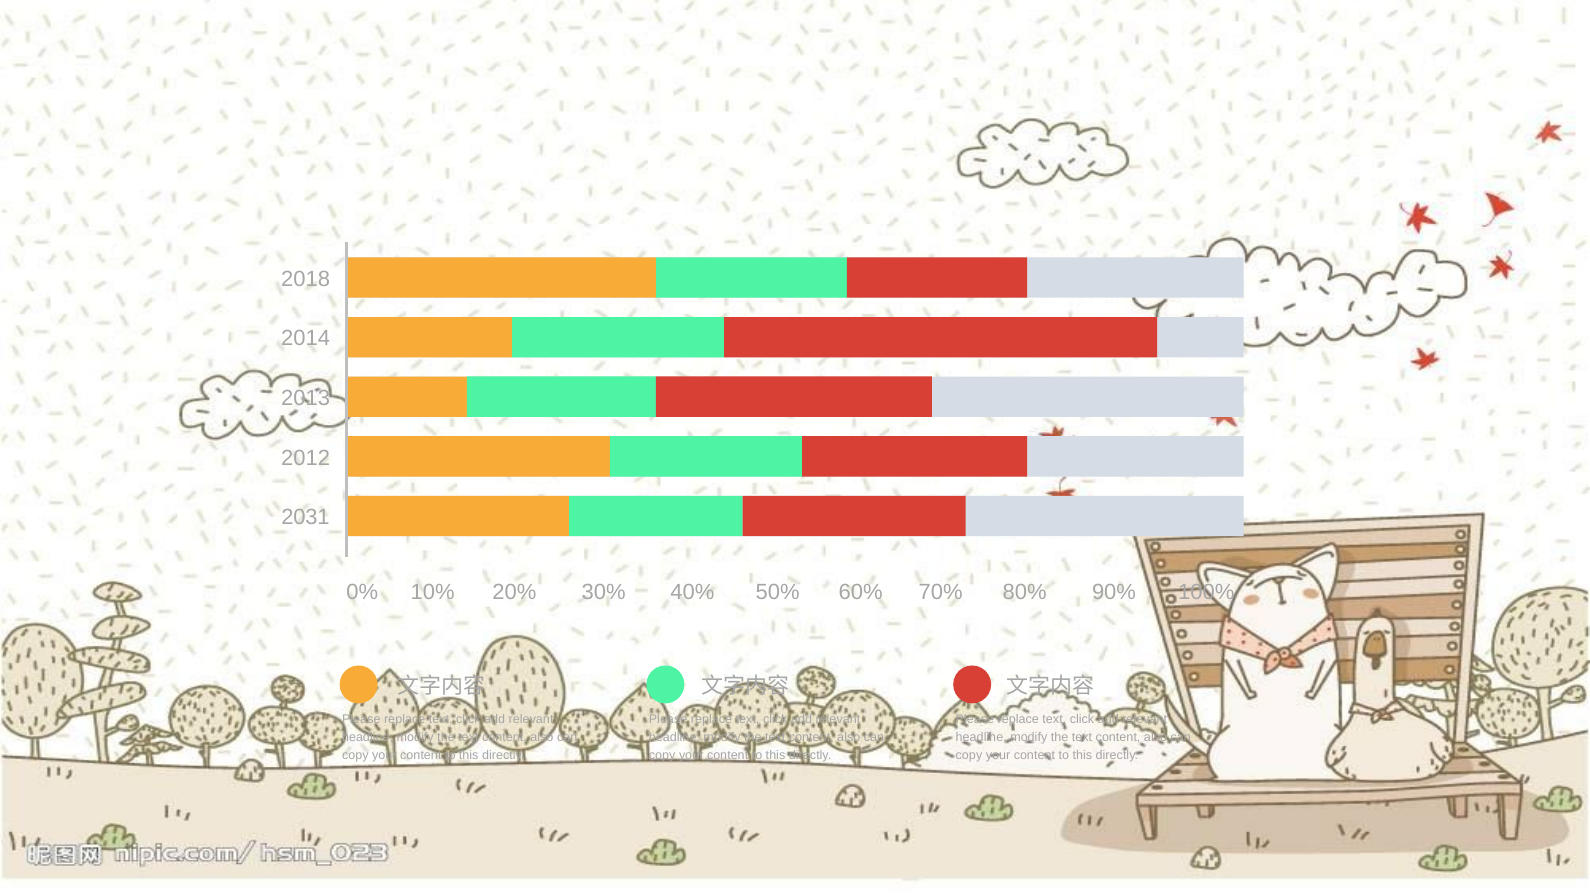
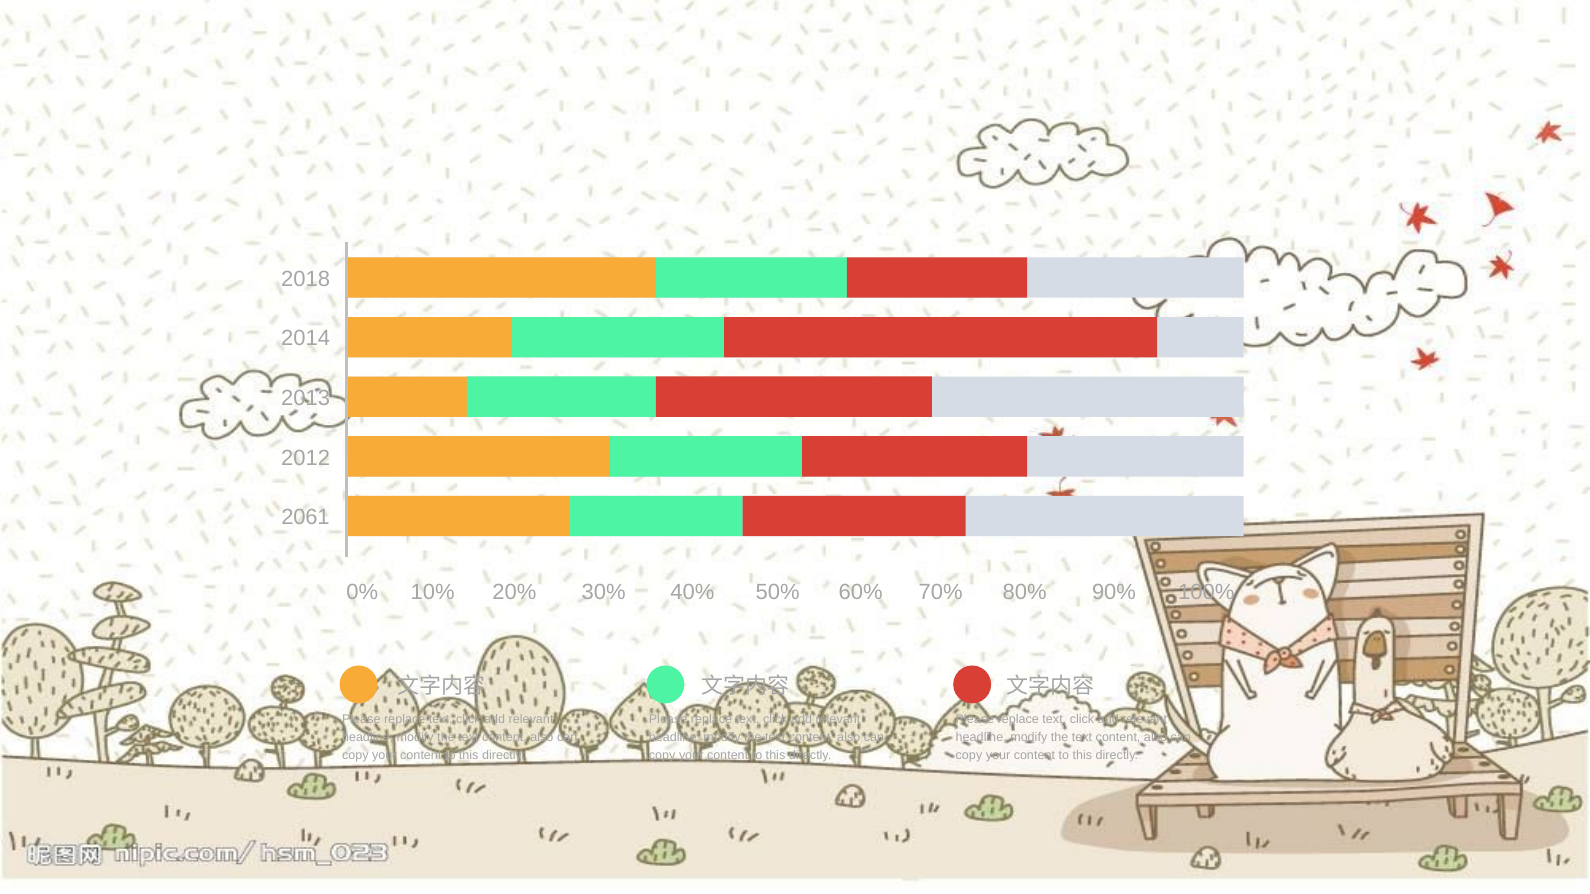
2031: 2031 -> 2061
